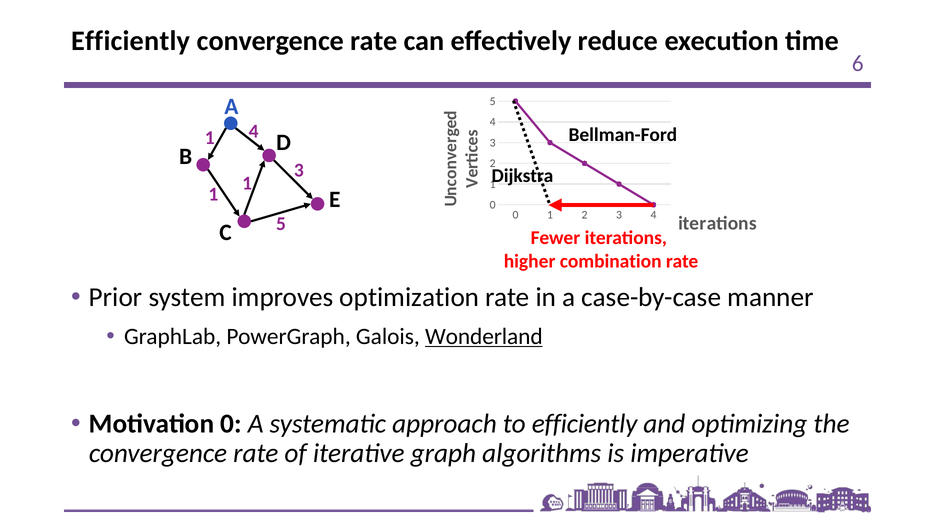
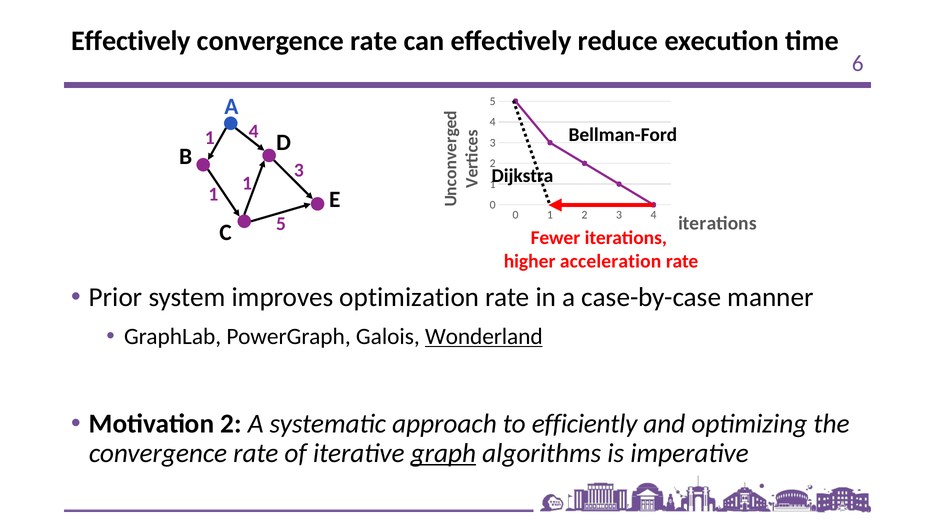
Efficiently at (131, 41): Efficiently -> Effectively
combination: combination -> acceleration
Motivation 0: 0 -> 2
graph underline: none -> present
